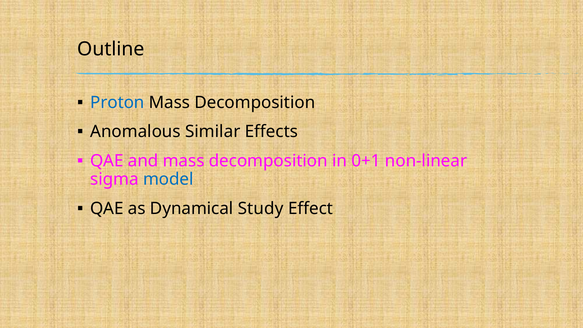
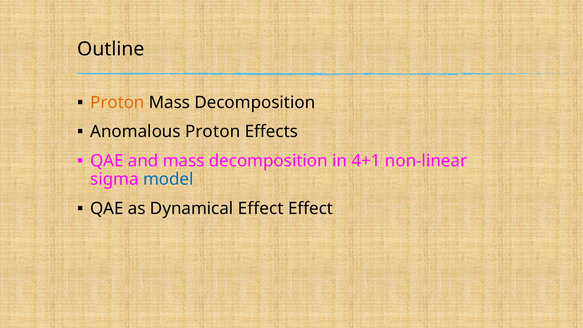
Proton at (117, 102) colour: blue -> orange
Anomalous Similar: Similar -> Proton
0+1: 0+1 -> 4+1
Dynamical Study: Study -> Effect
